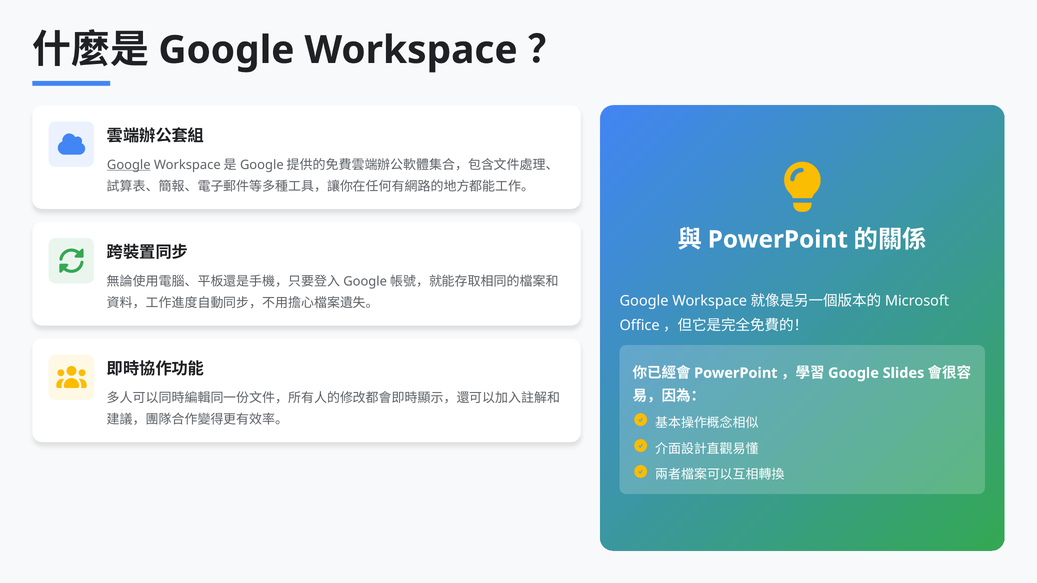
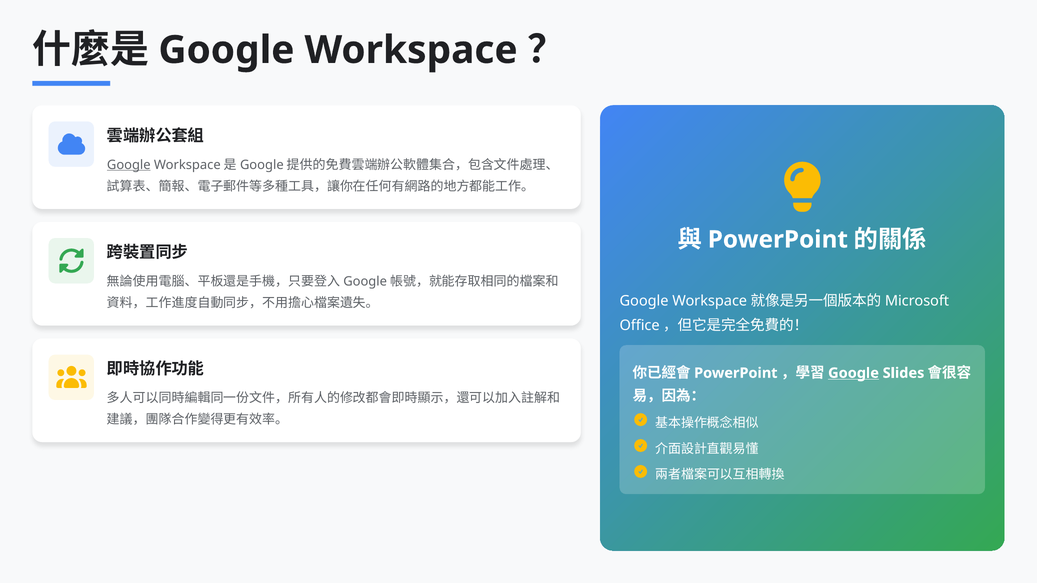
Google at (854, 373) underline: none -> present
